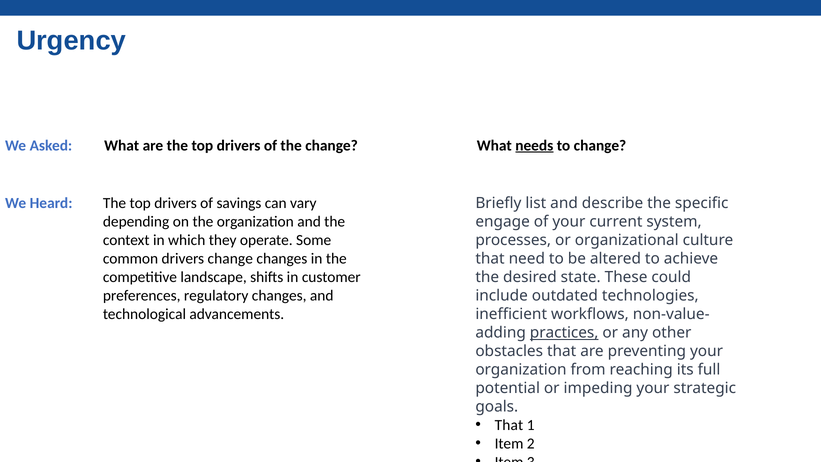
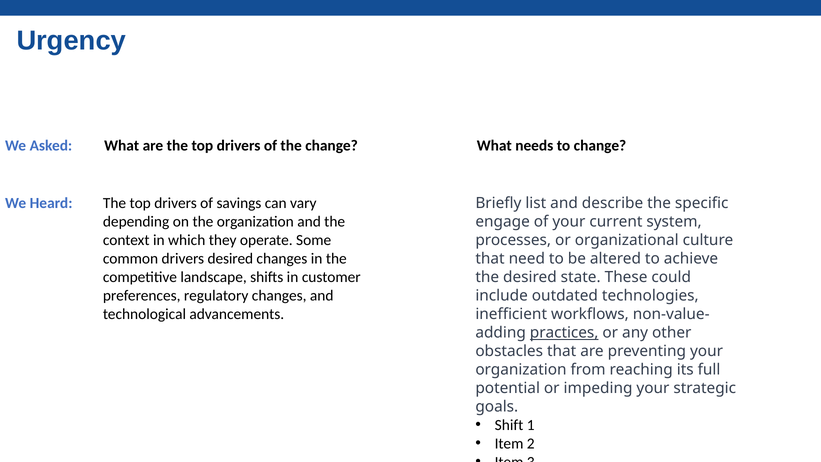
needs underline: present -> none
drivers change: change -> desired
That at (509, 425): That -> Shift
